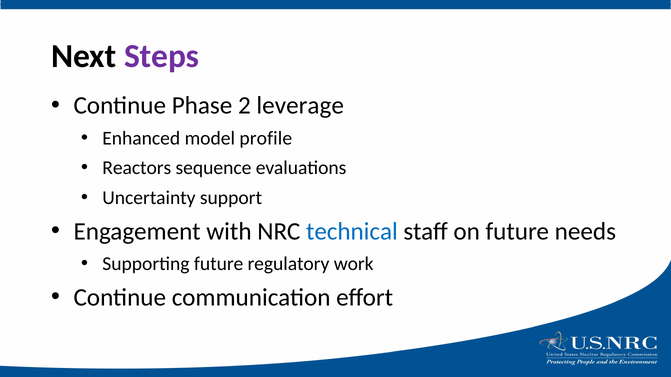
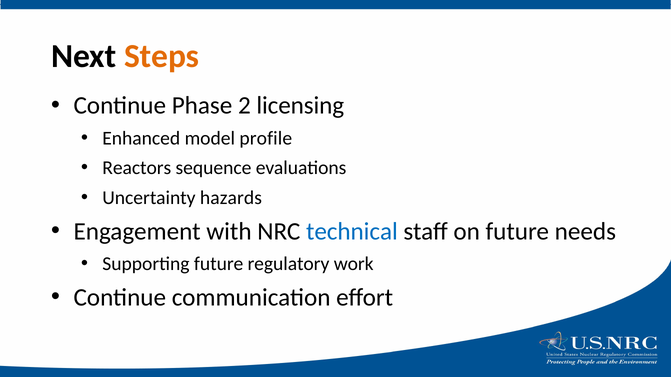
Steps colour: purple -> orange
leverage: leverage -> licensing
support: support -> hazards
